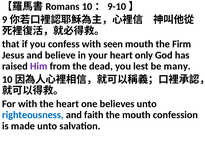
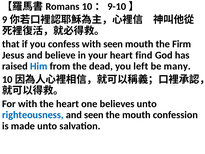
only: only -> find
Him colour: purple -> blue
lest: lest -> left
and faith: faith -> seen
